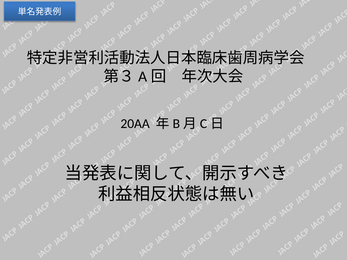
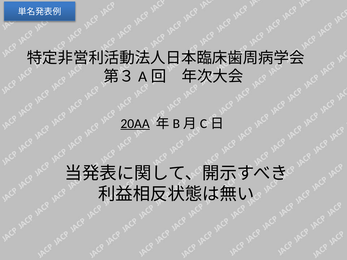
20AA underline: none -> present
